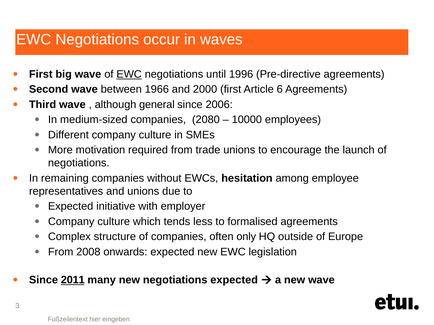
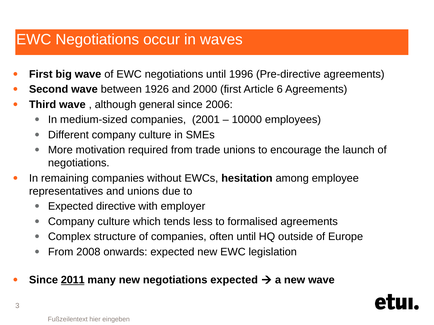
EWC at (129, 74) underline: present -> none
1966: 1966 -> 1926
2080: 2080 -> 2001
initiative: initiative -> directive
often only: only -> until
